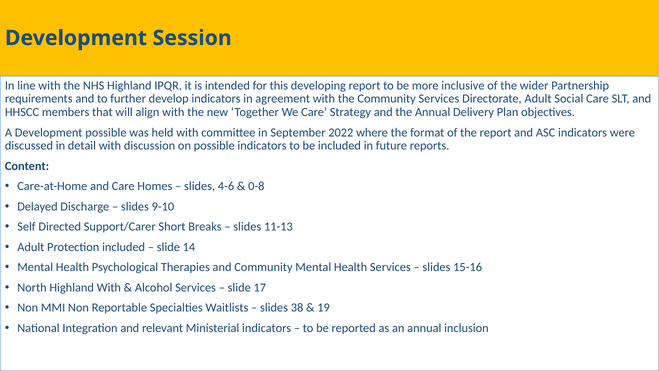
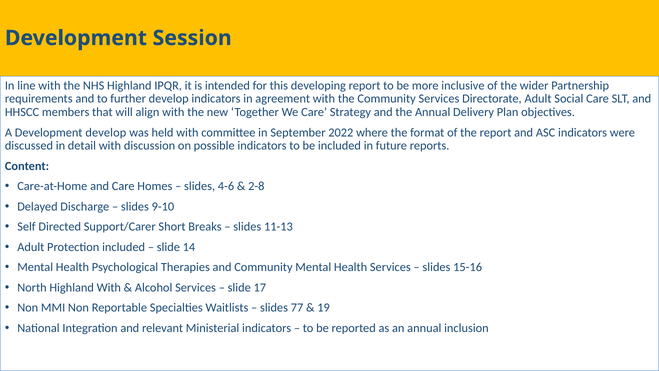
Development possible: possible -> develop
0-8: 0-8 -> 2-8
38: 38 -> 77
